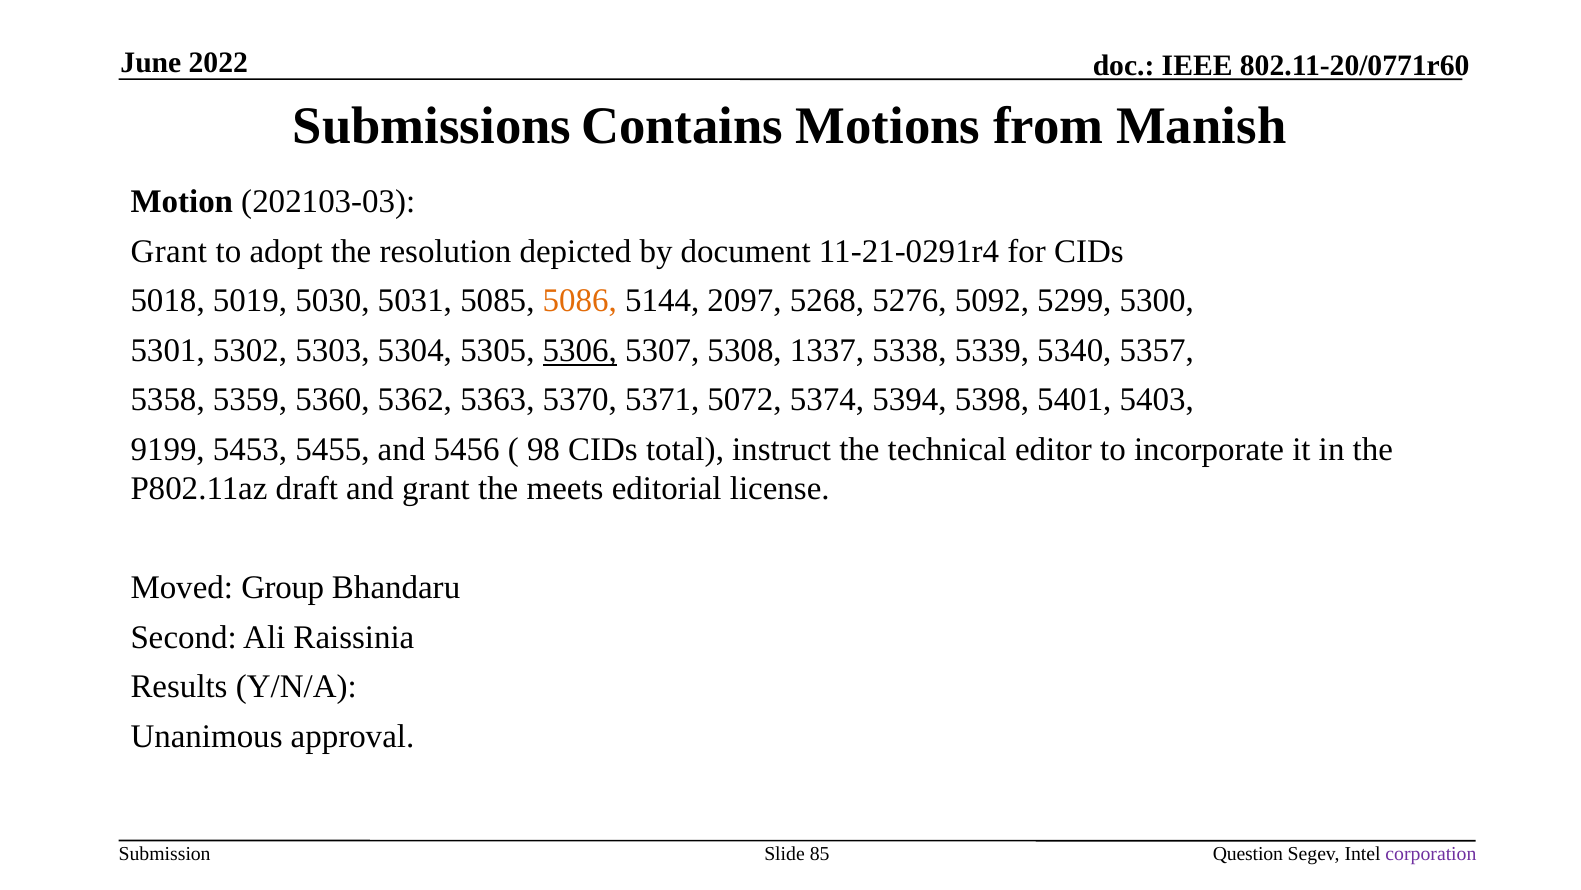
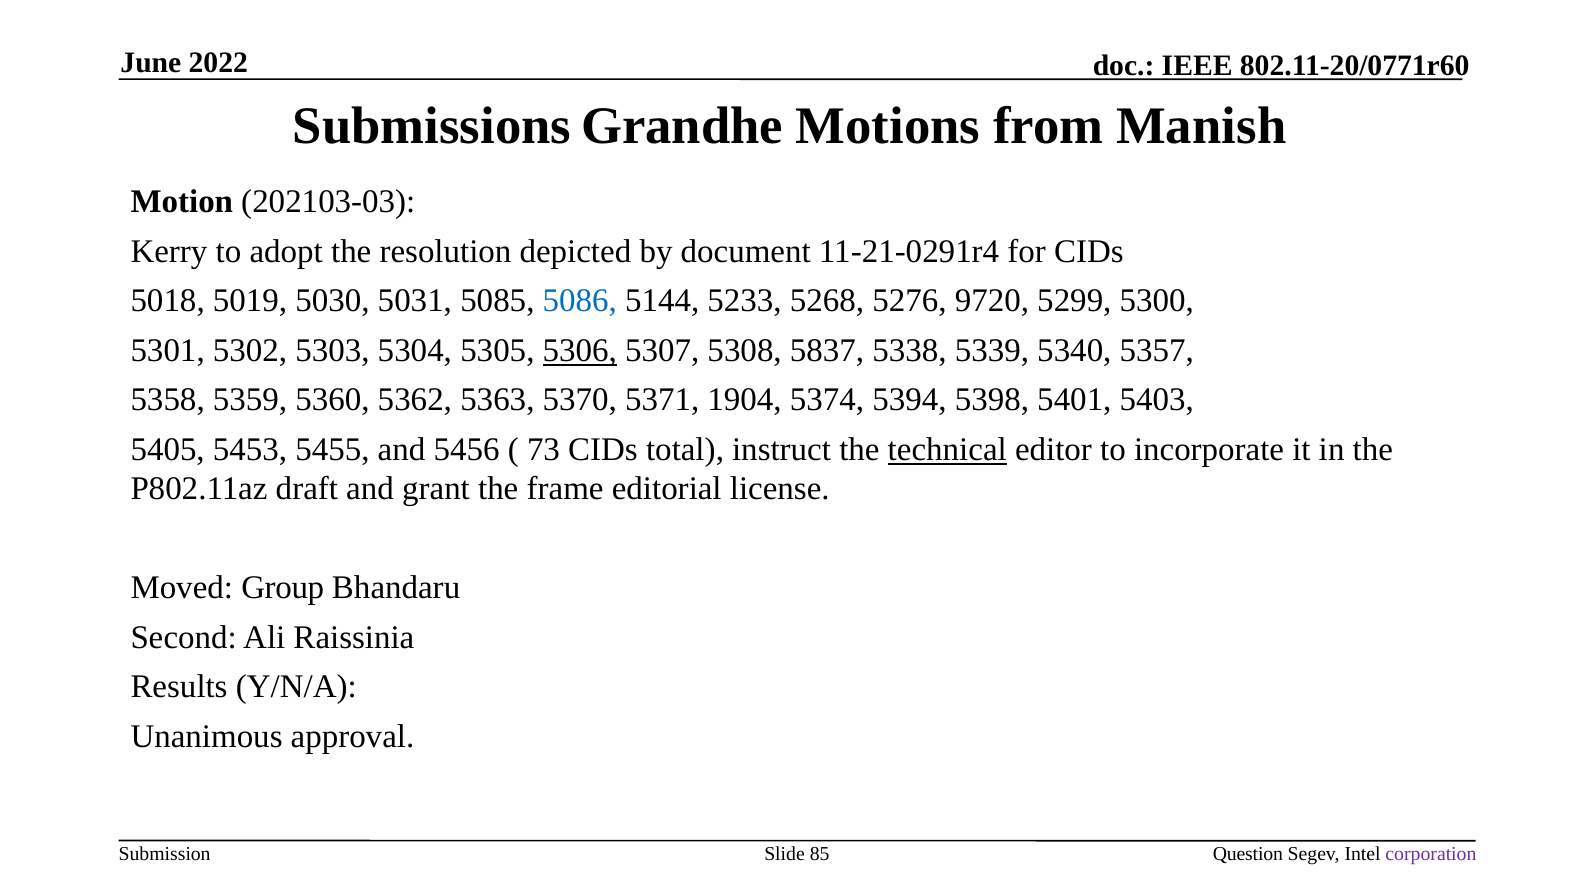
Contains: Contains -> Grandhe
Grant at (169, 251): Grant -> Kerry
5086 colour: orange -> blue
2097: 2097 -> 5233
5092: 5092 -> 9720
1337: 1337 -> 5837
5072: 5072 -> 1904
9199: 9199 -> 5405
98: 98 -> 73
technical underline: none -> present
meets: meets -> frame
